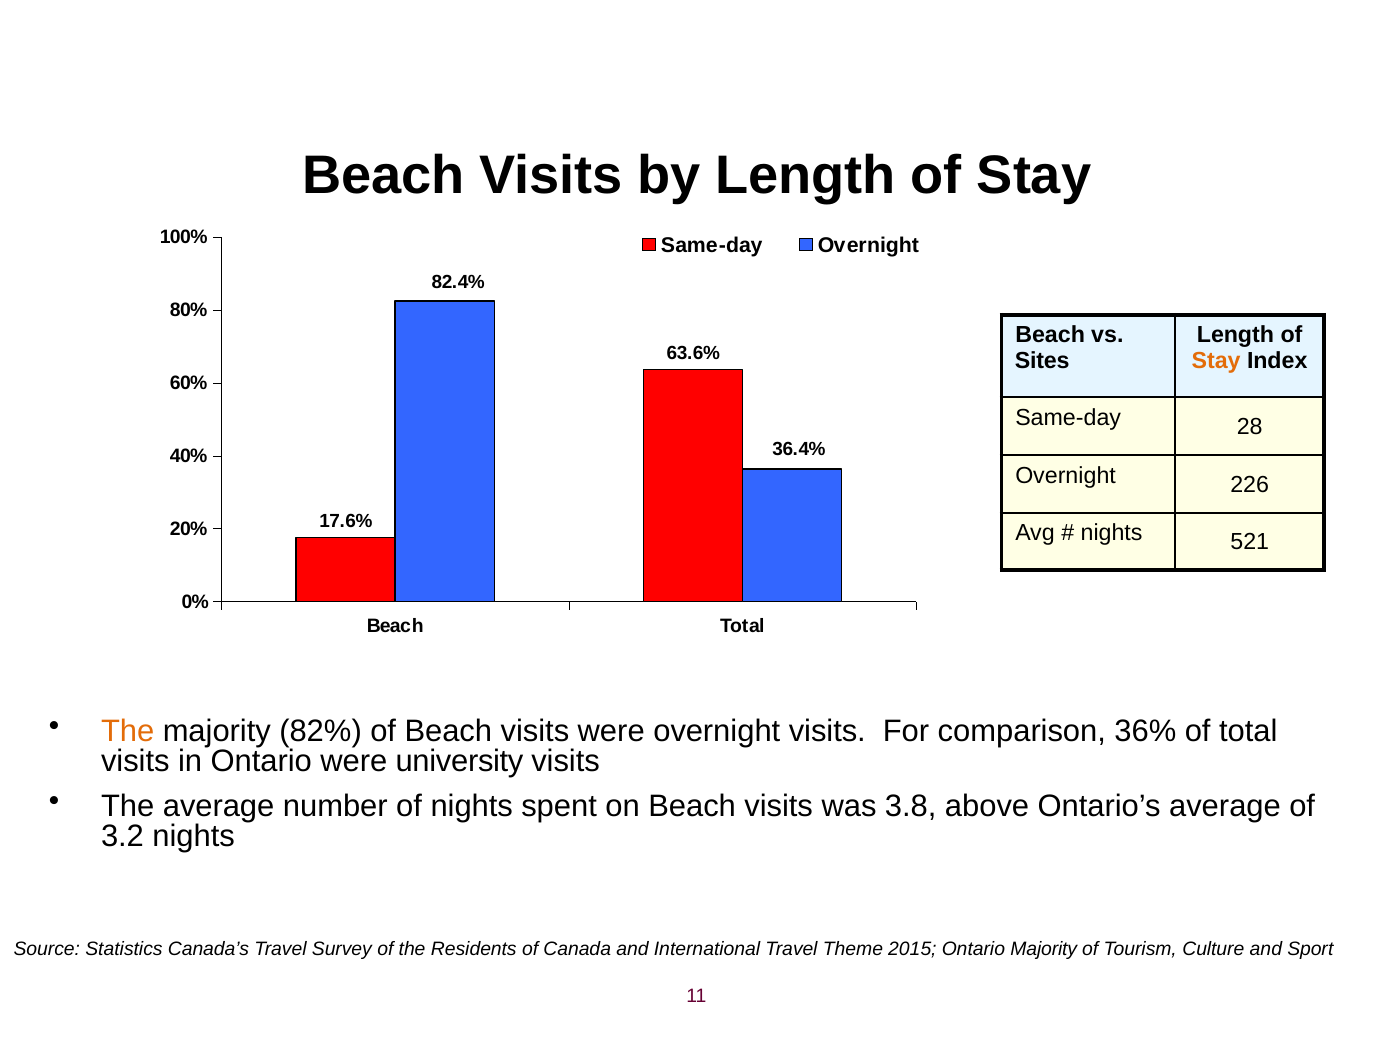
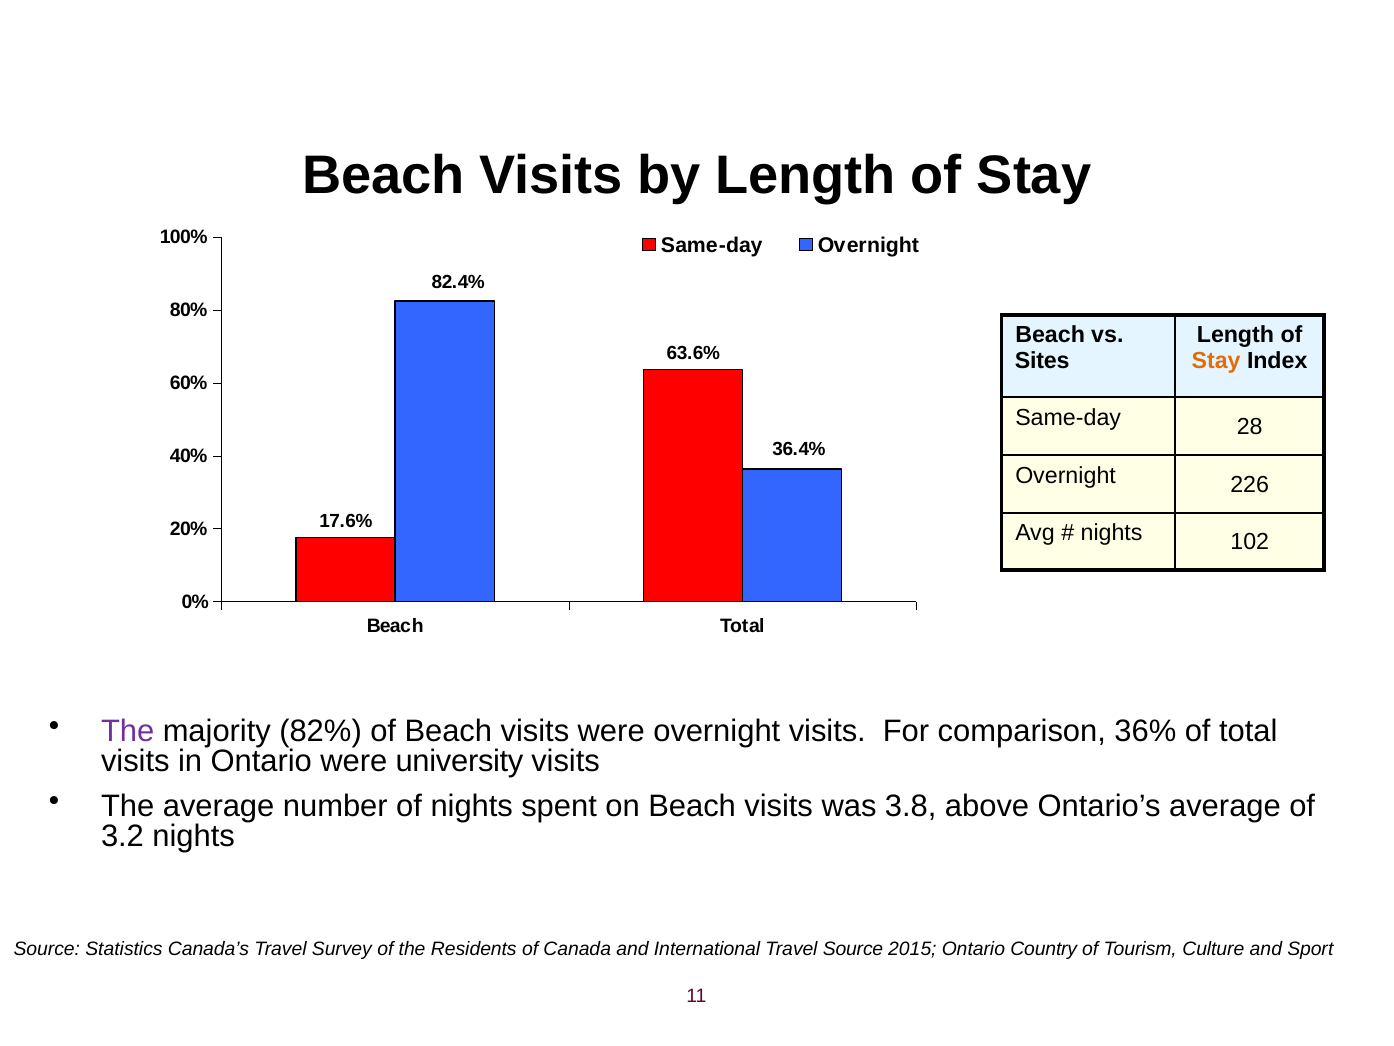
521: 521 -> 102
The at (128, 731) colour: orange -> purple
Travel Theme: Theme -> Source
Ontario Majority: Majority -> Country
